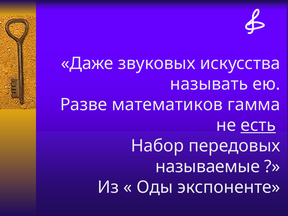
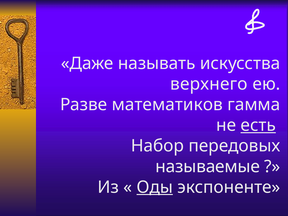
звуковых: звуковых -> называть
называть: называть -> верхнего
Оды underline: none -> present
